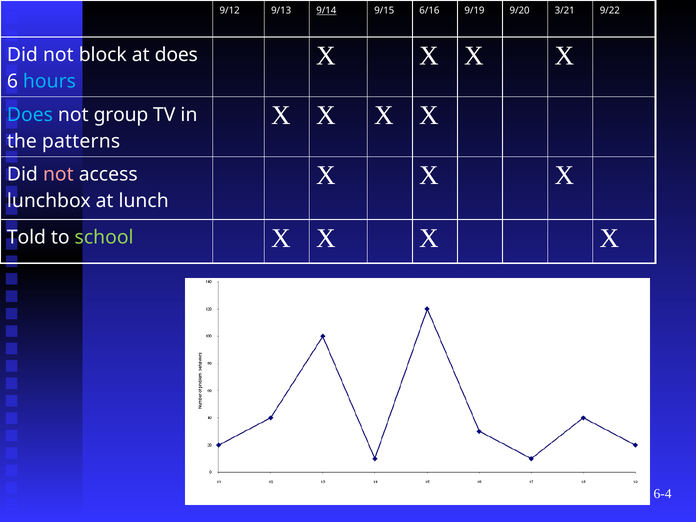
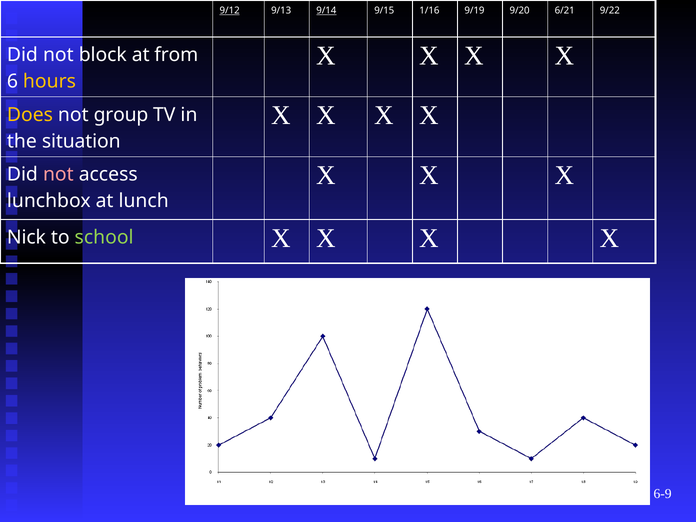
9/12 underline: none -> present
6/16: 6/16 -> 1/16
3/21: 3/21 -> 6/21
at does: does -> from
hours colour: light blue -> yellow
Does at (30, 115) colour: light blue -> yellow
patterns: patterns -> situation
Told: Told -> Nick
6-4: 6-4 -> 6-9
